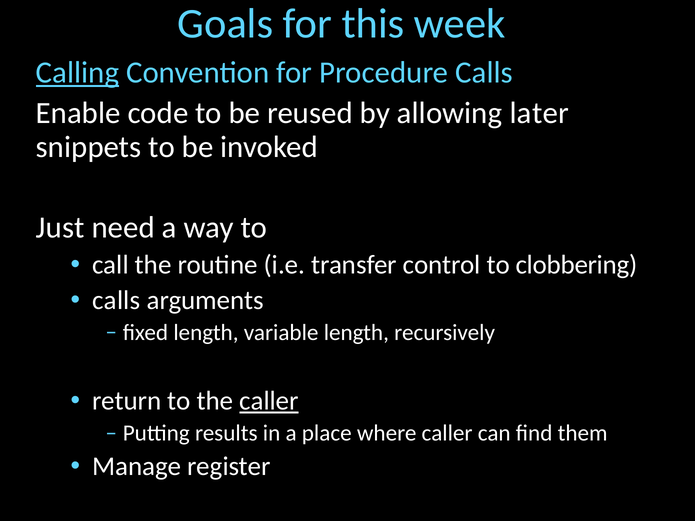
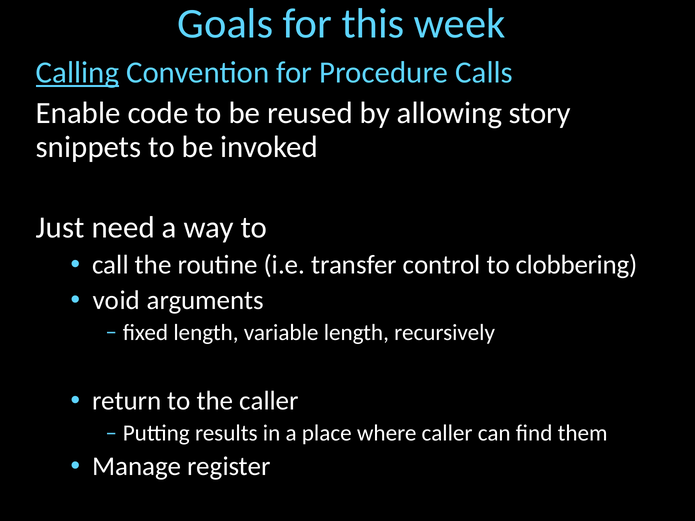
later: later -> story
calls at (116, 300): calls -> void
caller at (269, 401) underline: present -> none
